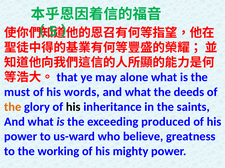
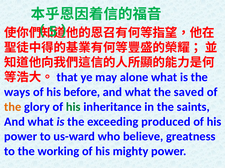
must: must -> ways
words: words -> before
deeds: deeds -> saved
his at (73, 107) colour: black -> green
